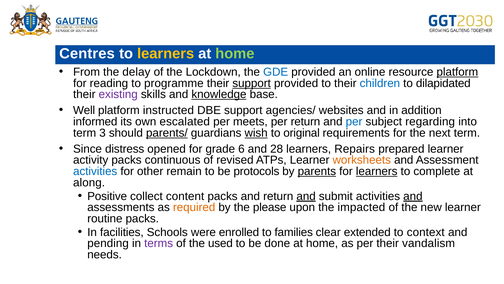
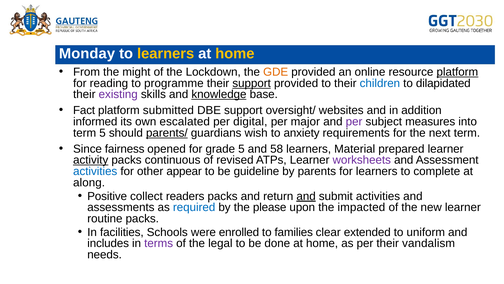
Centres: Centres -> Monday
home at (235, 53) colour: light green -> yellow
delay: delay -> might
GDE colour: blue -> orange
Well: Well -> Fact
instructed: instructed -> submitted
agencies/: agencies/ -> oversight/
meets: meets -> digital
per return: return -> major
per at (354, 121) colour: blue -> purple
regarding: regarding -> measures
term 3: 3 -> 5
wish underline: present -> none
original: original -> anxiety
distress: distress -> fairness
grade 6: 6 -> 5
28: 28 -> 58
Repairs: Repairs -> Material
activity underline: none -> present
worksheets colour: orange -> purple
remain: remain -> appear
protocols: protocols -> guideline
parents underline: present -> none
learners at (377, 171) underline: present -> none
content: content -> readers
and at (413, 196) underline: present -> none
required colour: orange -> blue
context: context -> uniform
pending: pending -> includes
used: used -> legal
